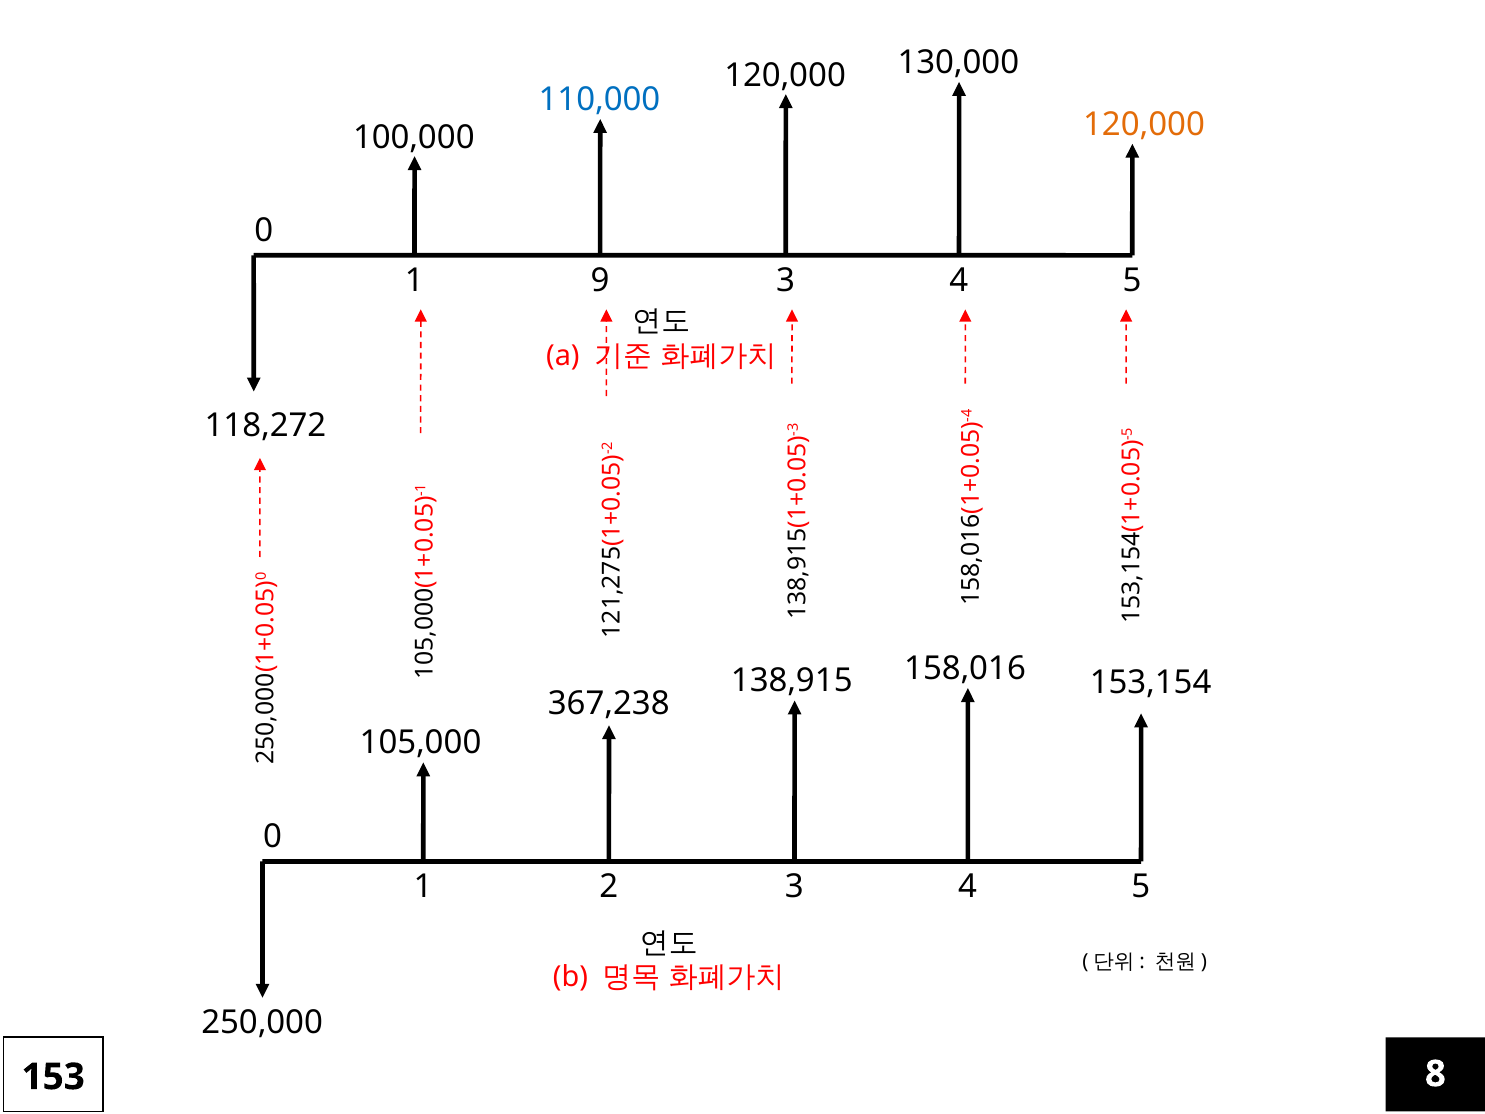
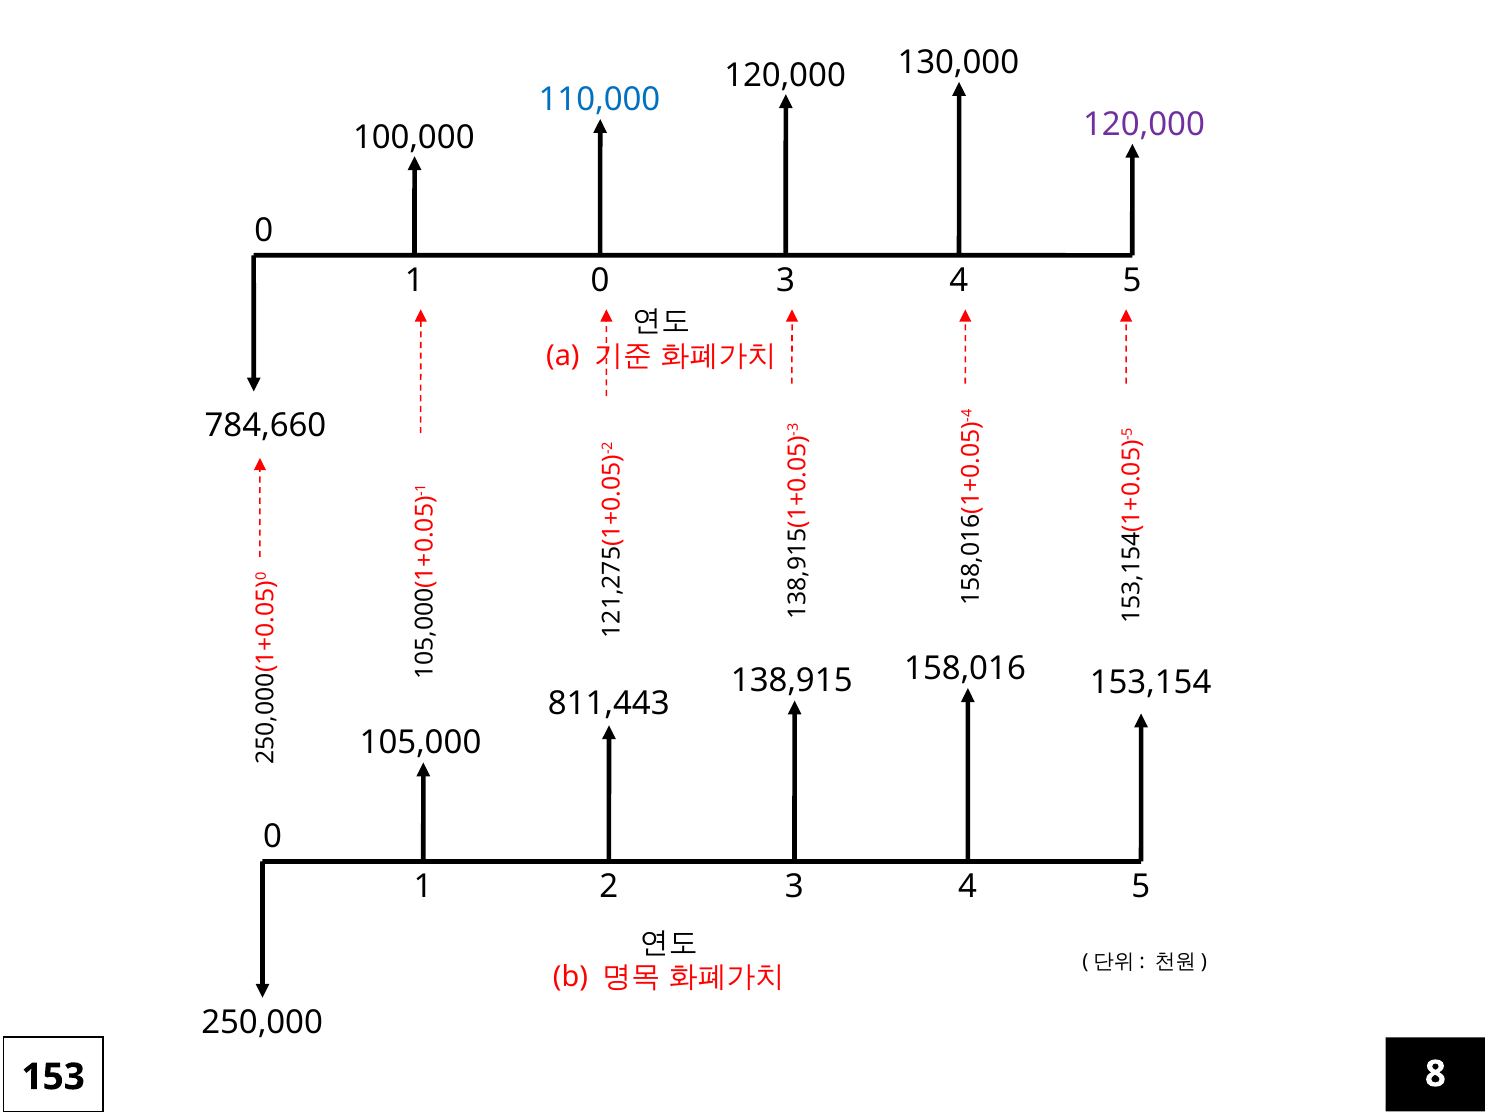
120,000 at (1144, 125) colour: orange -> purple
9 at (600, 280): 9 -> 0
118,272: 118,272 -> 784,660
367,238: 367,238 -> 811,443
